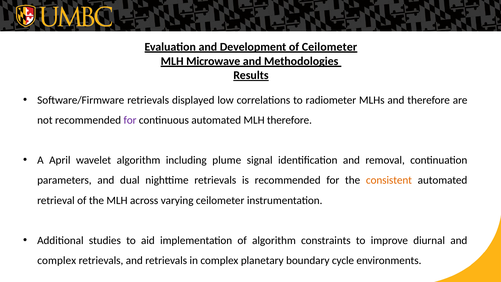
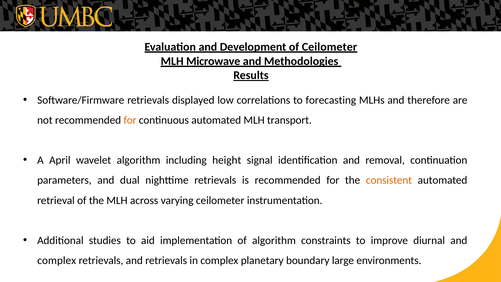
radiometer: radiometer -> forecasting
for at (130, 120) colour: purple -> orange
MLH therefore: therefore -> transport
plume: plume -> height
cycle: cycle -> large
